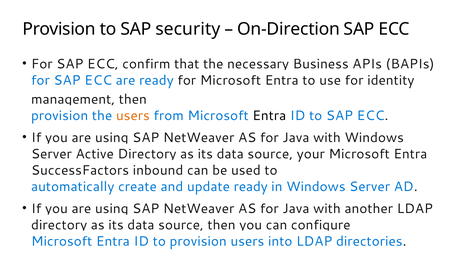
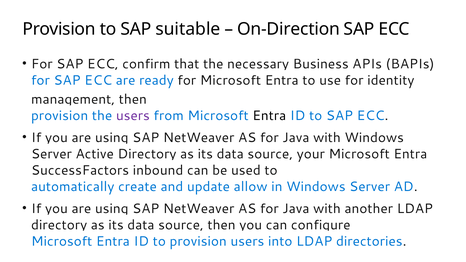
security: security -> suitable
users at (133, 116) colour: orange -> purple
update ready: ready -> allow
